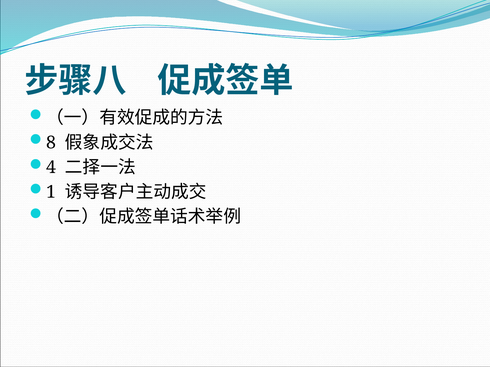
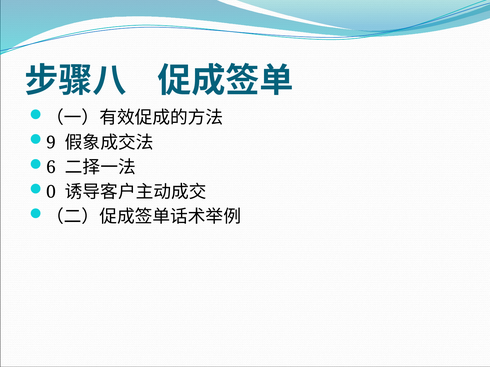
8: 8 -> 9
4: 4 -> 6
1: 1 -> 0
